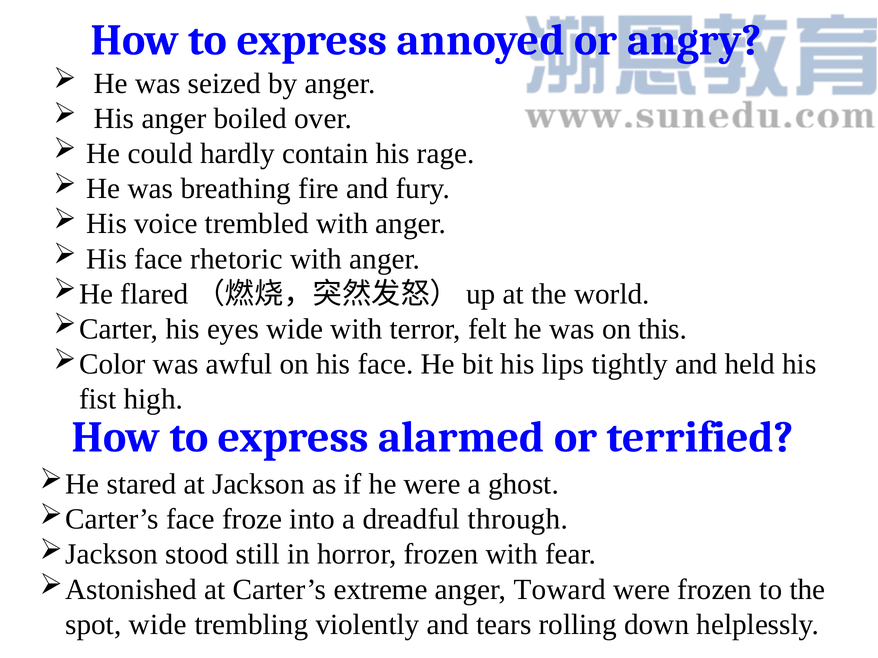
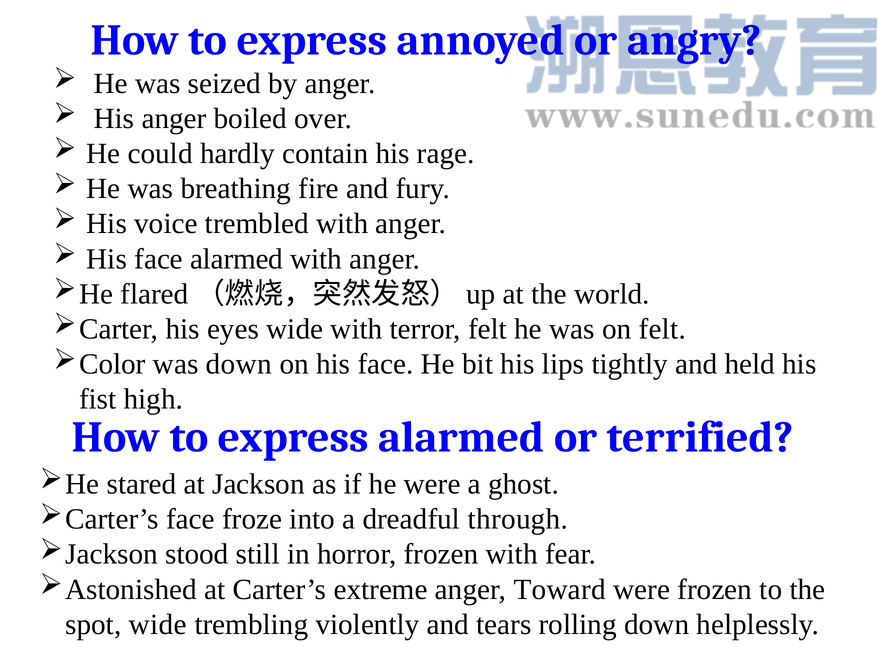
face rhetoric: rhetoric -> alarmed
on this: this -> felt
was awful: awful -> down
